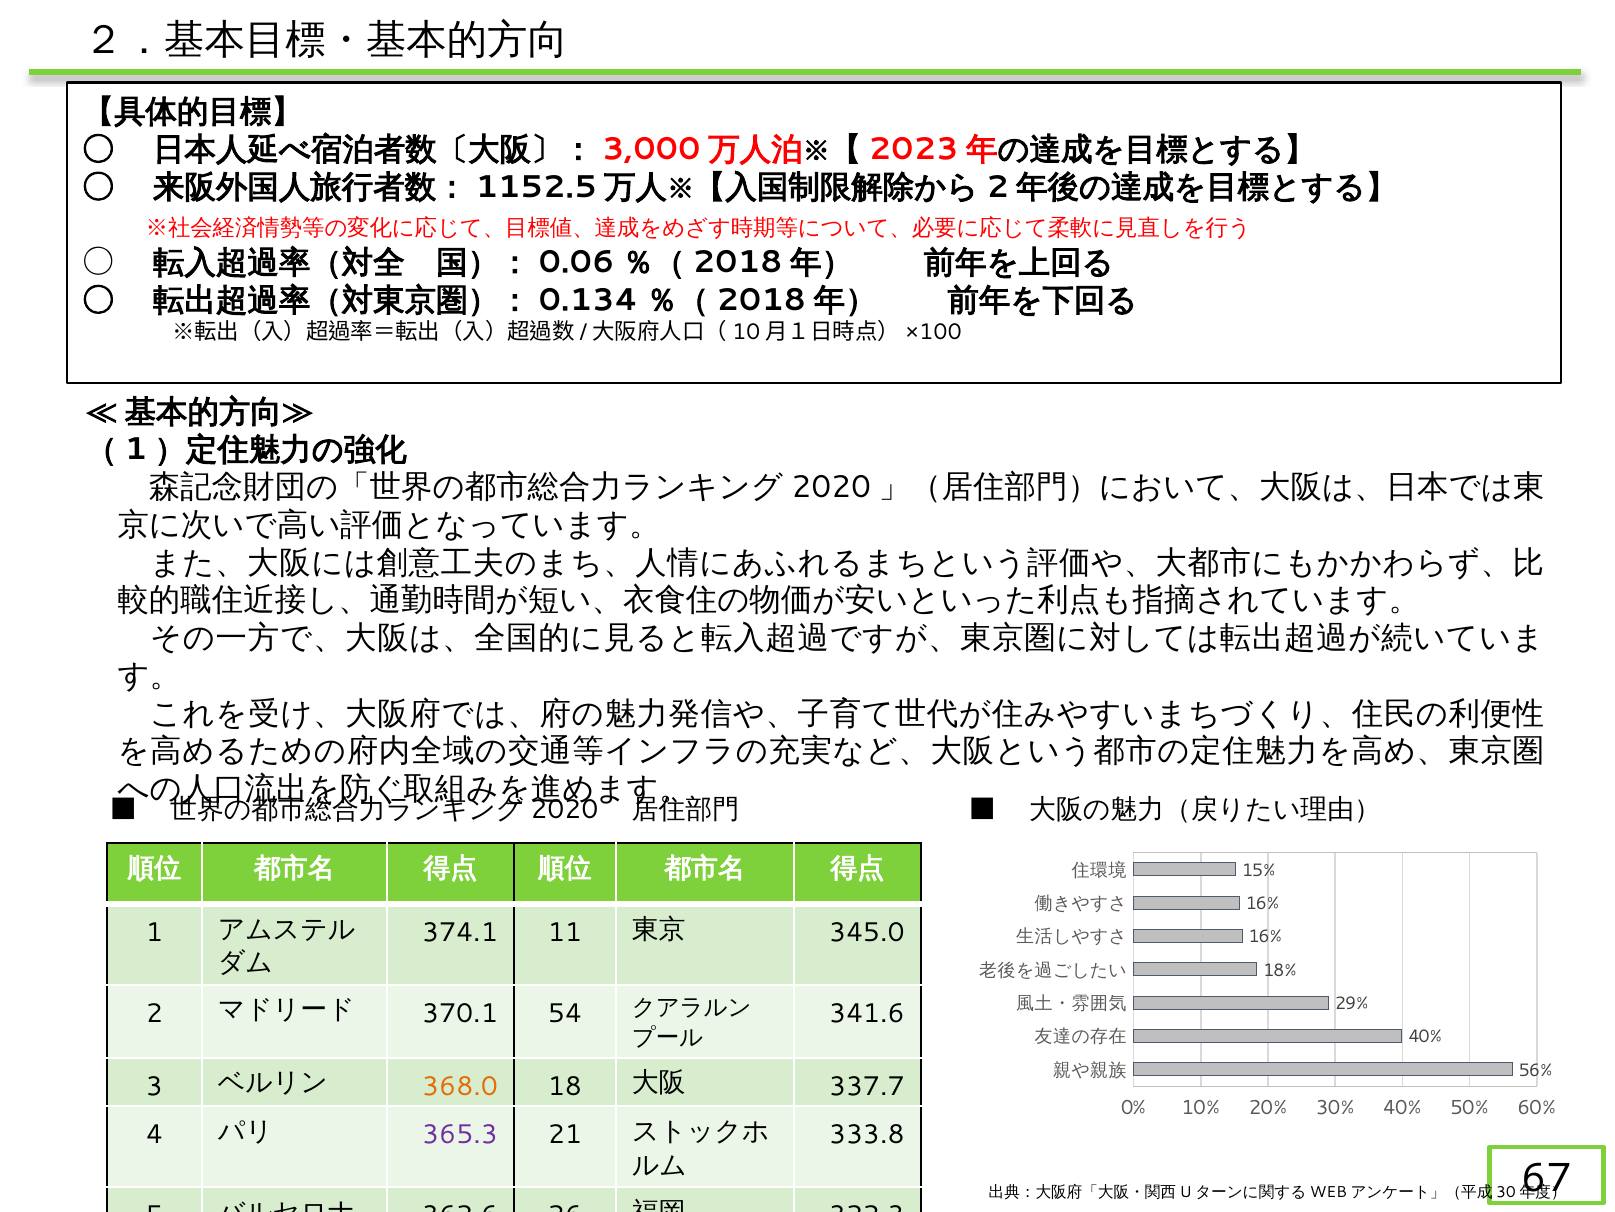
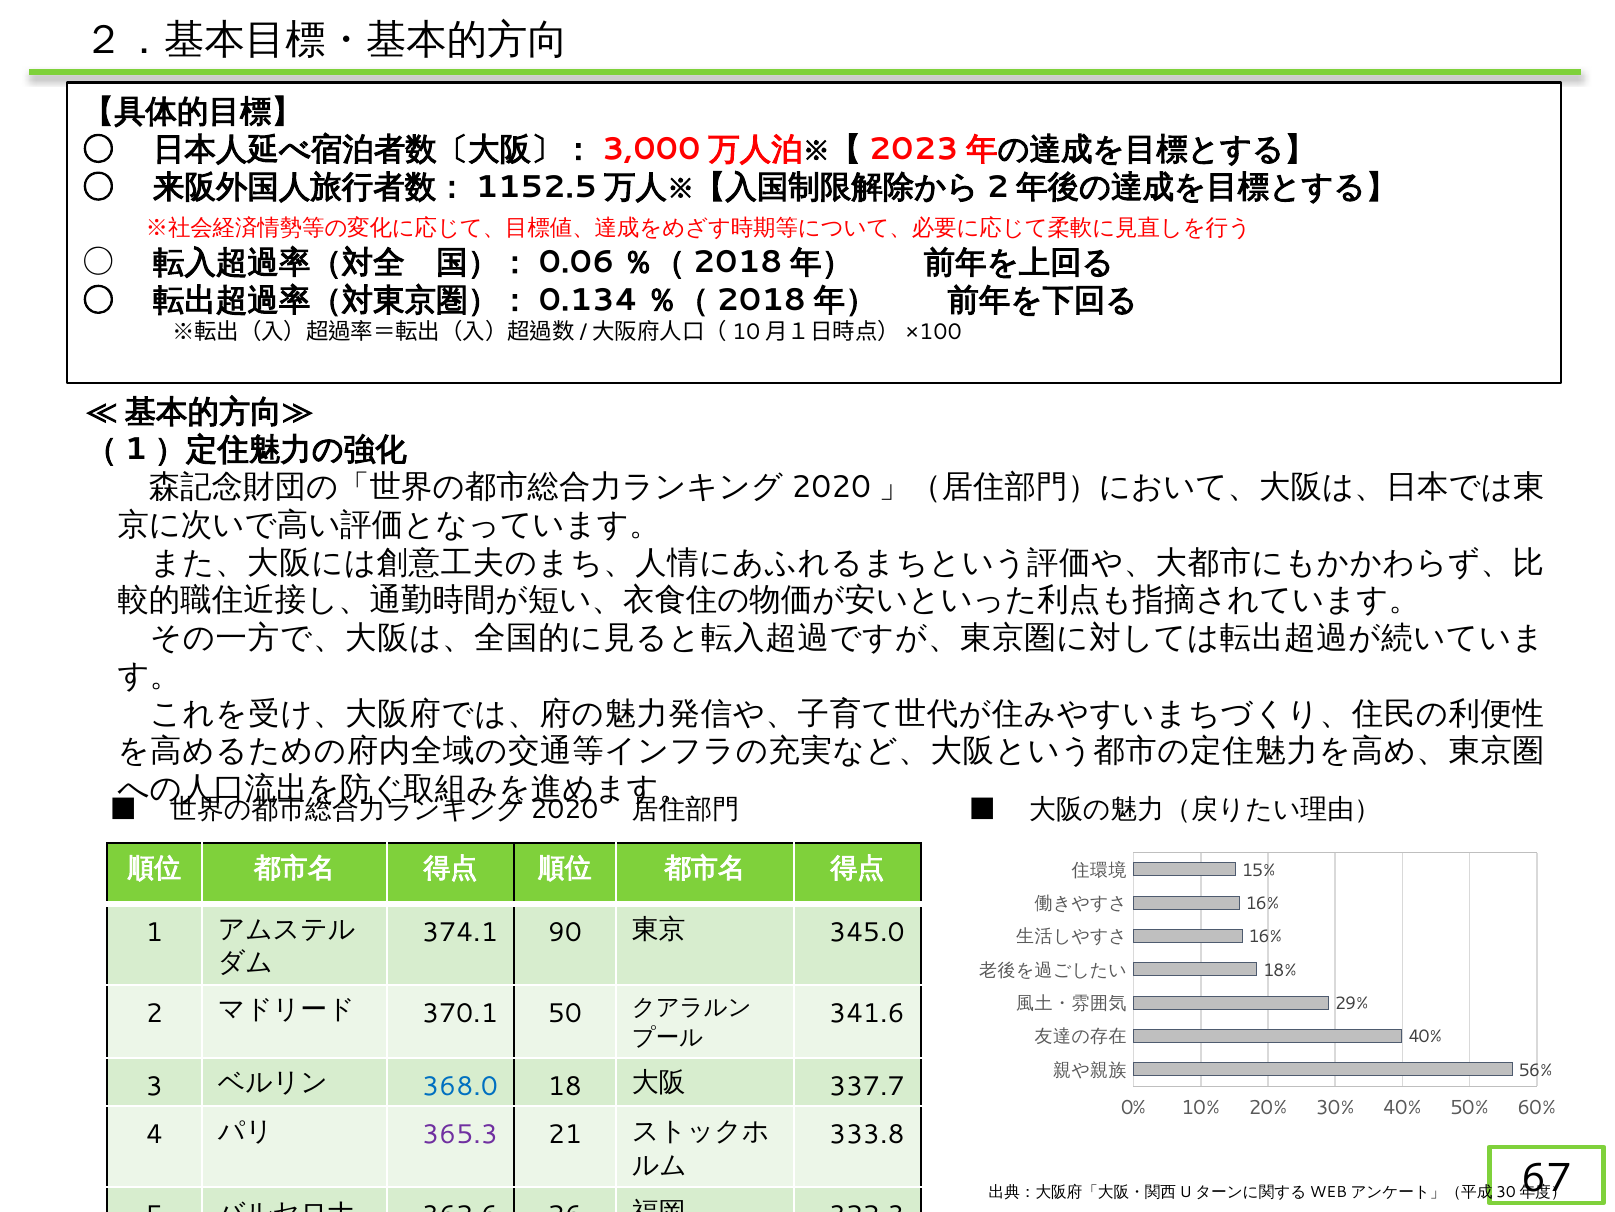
11: 11 -> 90
54: 54 -> 50
368.0 colour: orange -> blue
